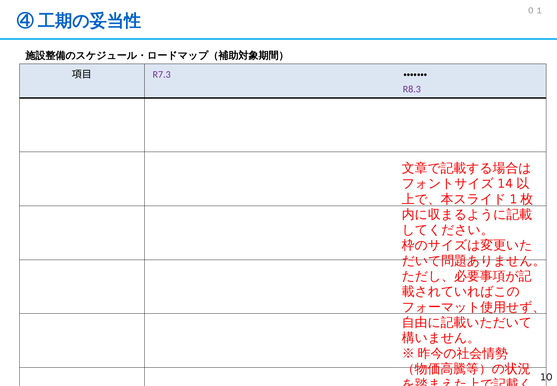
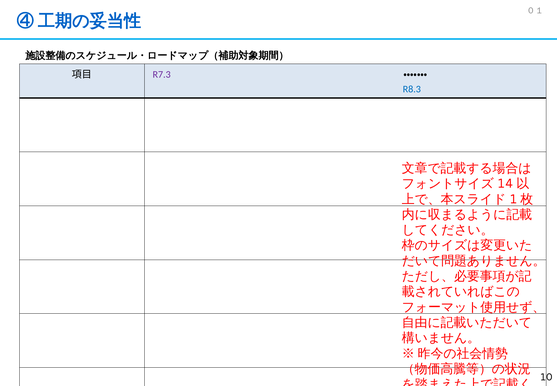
R8.3 colour: purple -> blue
